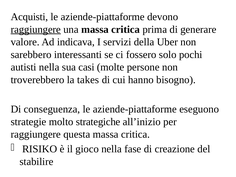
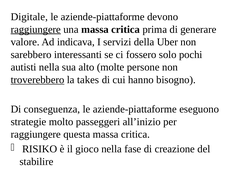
Acquisti: Acquisti -> Digitale
casi: casi -> alto
troverebbero underline: none -> present
strategiche: strategiche -> passeggeri
